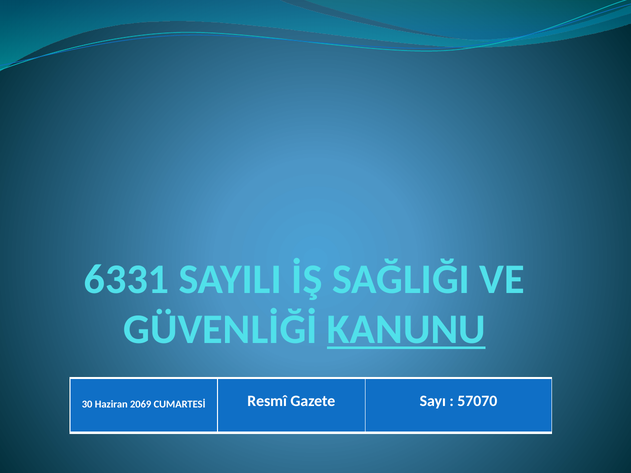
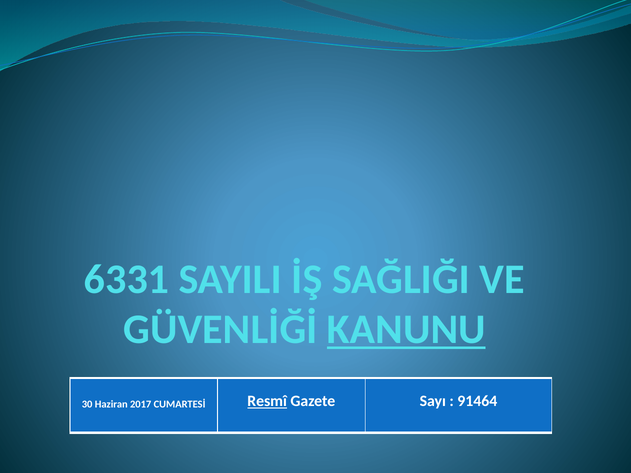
2069: 2069 -> 2017
Resmî underline: none -> present
57070: 57070 -> 91464
